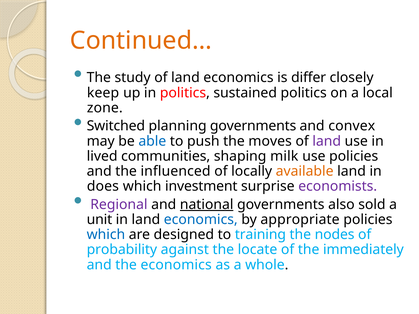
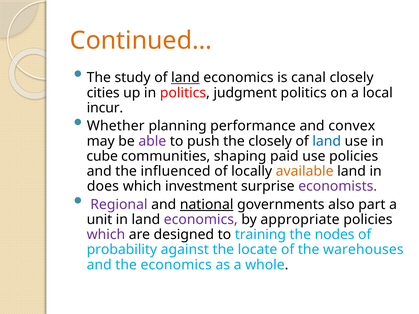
land at (185, 78) underline: none -> present
differ: differ -> canal
keep: keep -> cities
sustained: sustained -> judgment
zone: zone -> incur
Switched: Switched -> Whether
planning governments: governments -> performance
able colour: blue -> purple
the moves: moves -> closely
land at (327, 141) colour: purple -> blue
lived: lived -> cube
milk: milk -> paid
sold: sold -> part
economics at (201, 220) colour: blue -> purple
which at (106, 235) colour: blue -> purple
immediately: immediately -> warehouses
